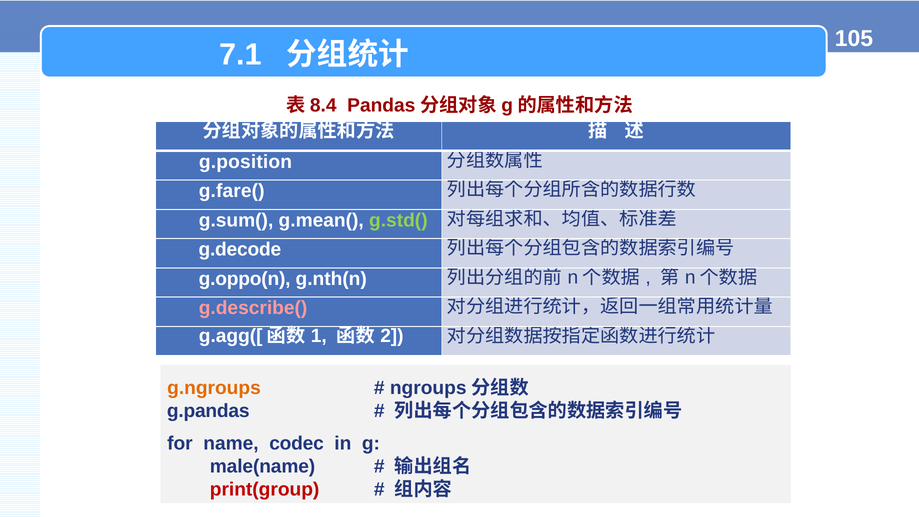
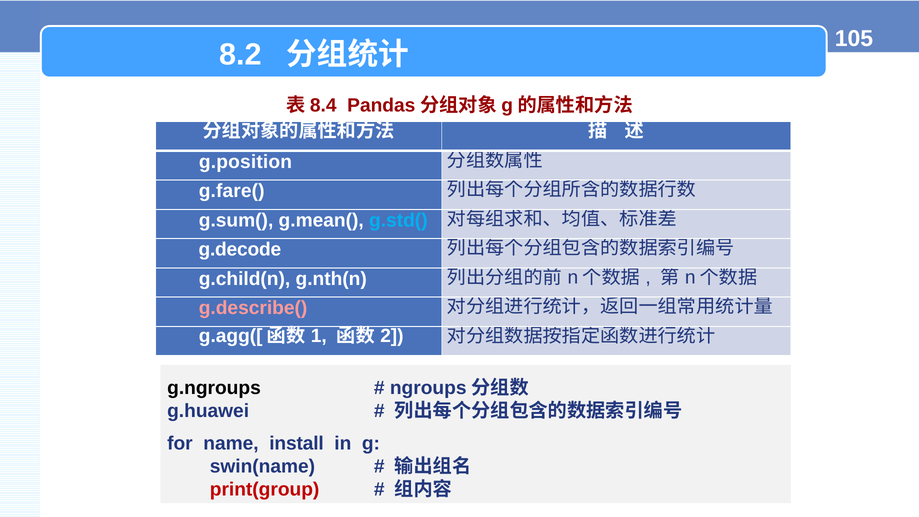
7.1: 7.1 -> 8.2
g.std( colour: light green -> light blue
g.oppo(n: g.oppo(n -> g.child(n
g.ngroups colour: orange -> black
g.pandas: g.pandas -> g.huawei
codec: codec -> install
male(name: male(name -> swin(name
